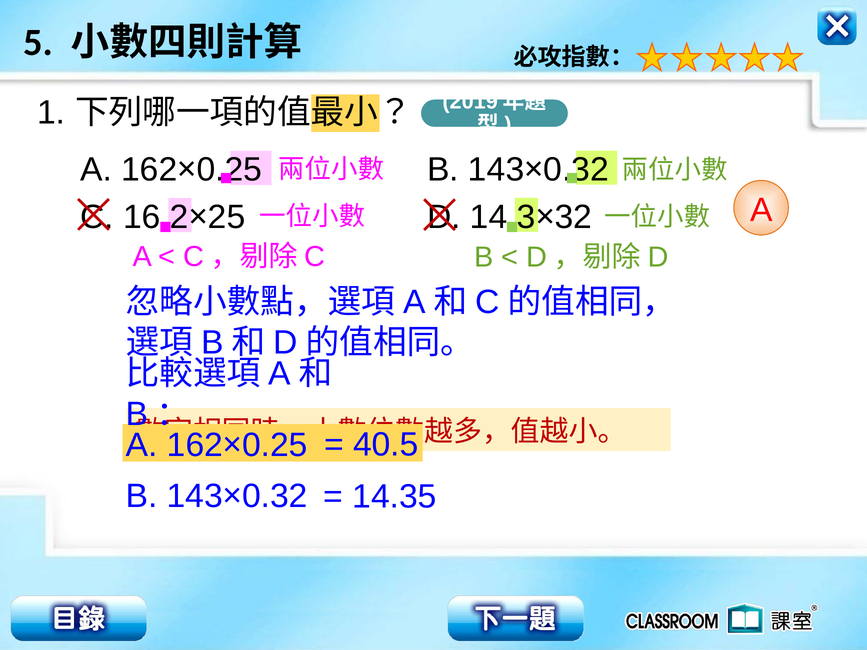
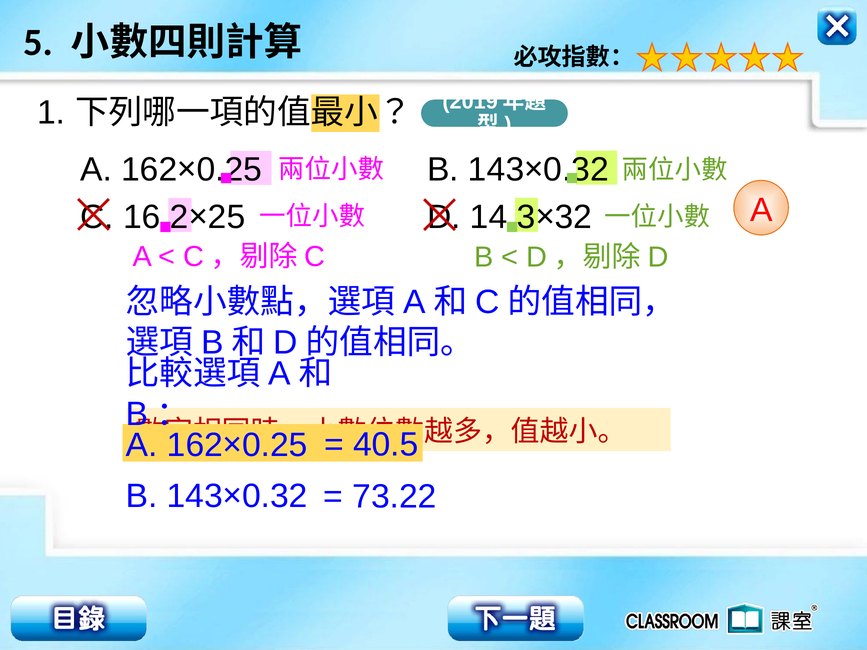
14.35: 14.35 -> 73.22
